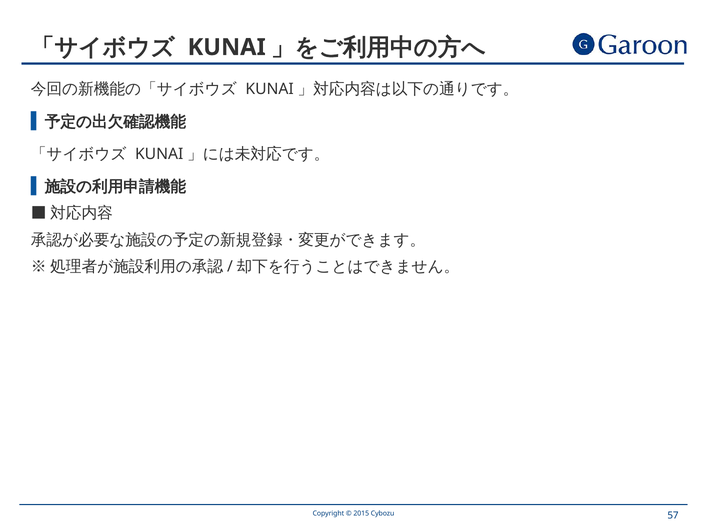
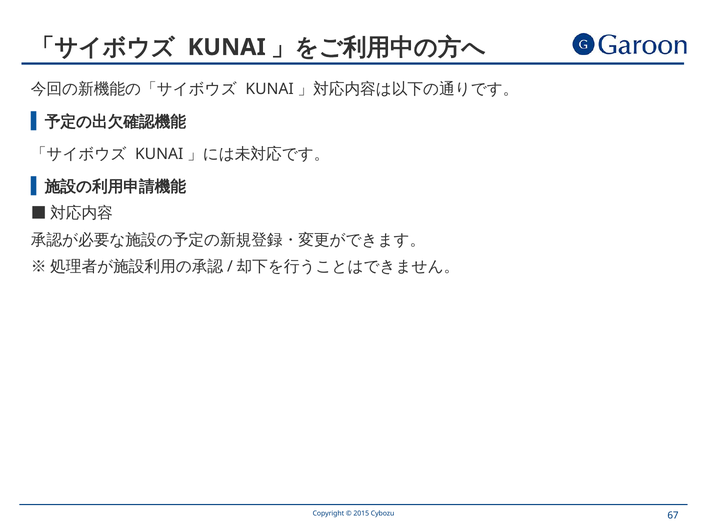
57: 57 -> 67
